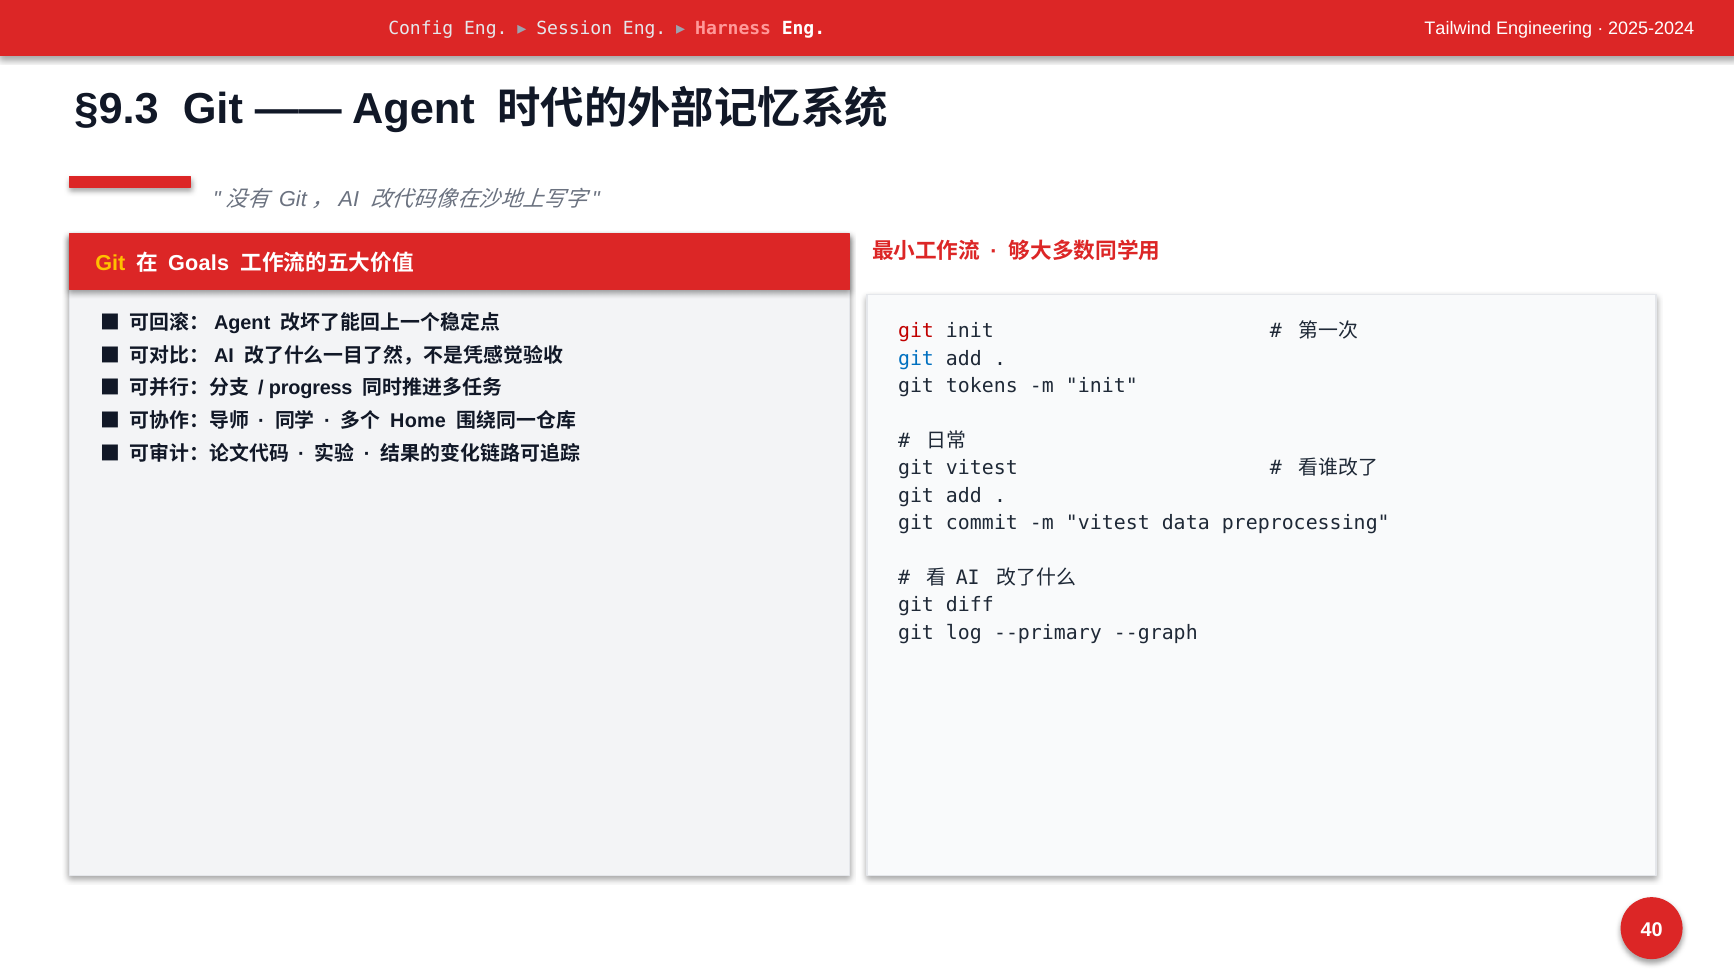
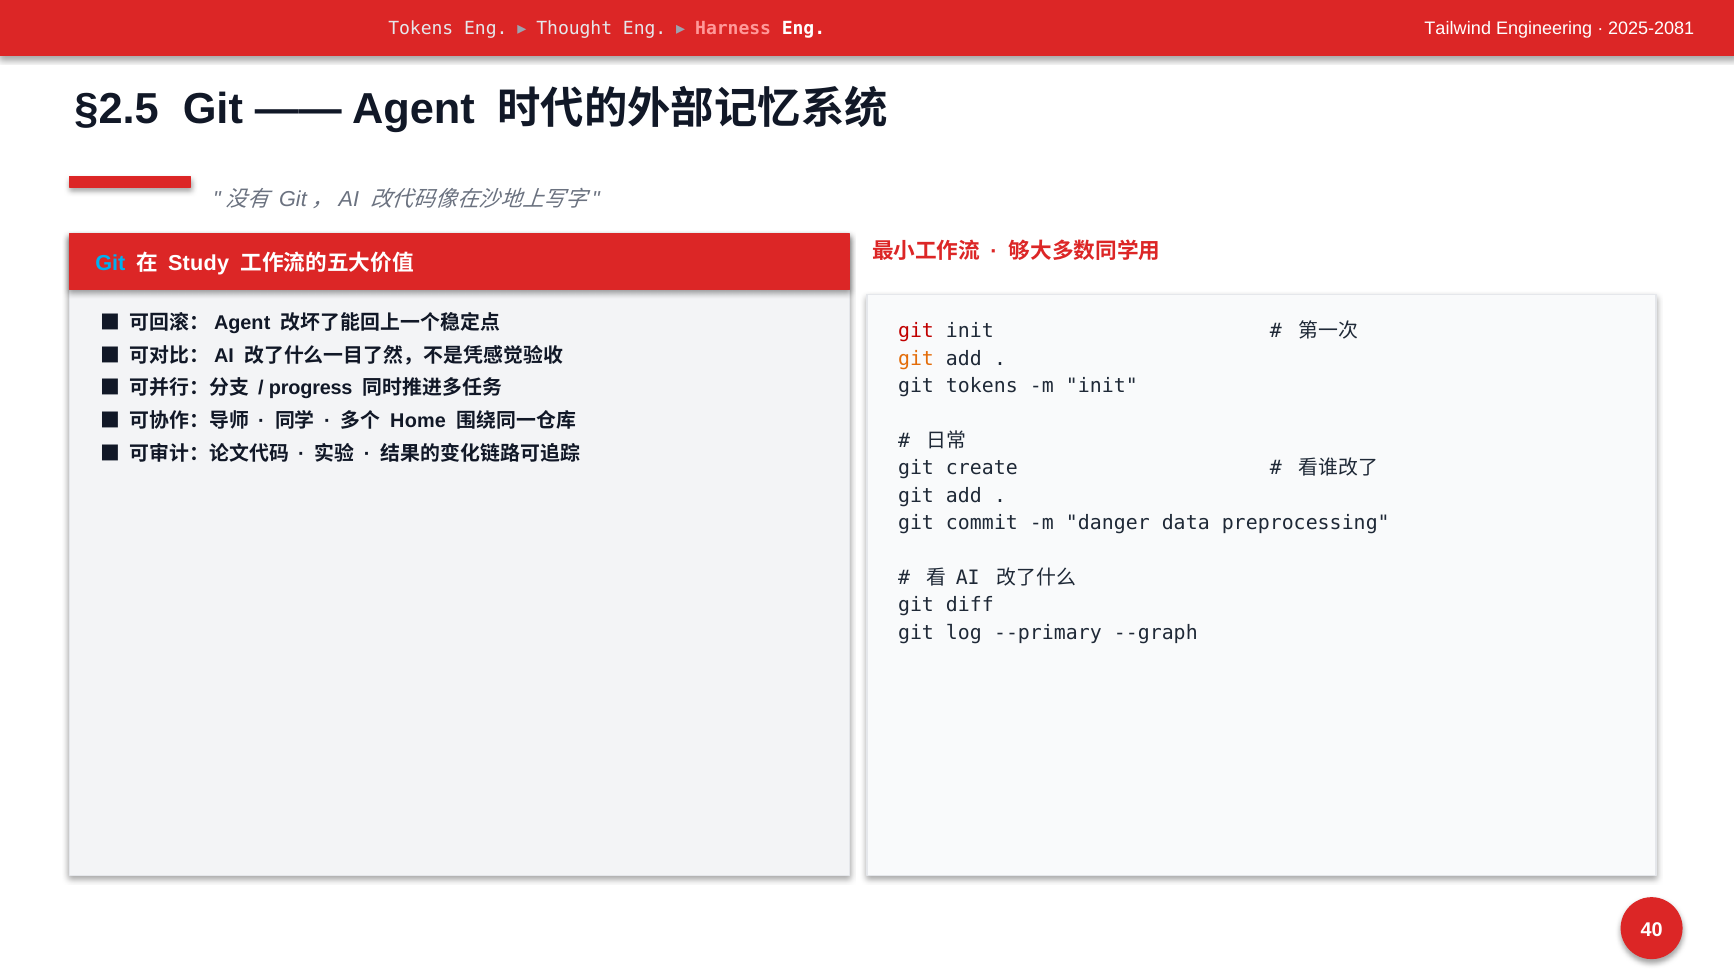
Config at (421, 29): Config -> Tokens
Session: Session -> Thought
2025-2024: 2025-2024 -> 2025-2081
§9.3: §9.3 -> §2.5
Git at (110, 263) colour: yellow -> light blue
Goals: Goals -> Study
git at (916, 359) colour: blue -> orange
git vitest: vitest -> create
m vitest: vitest -> danger
